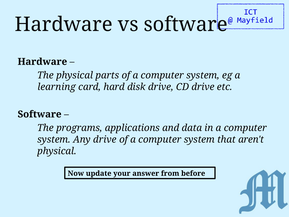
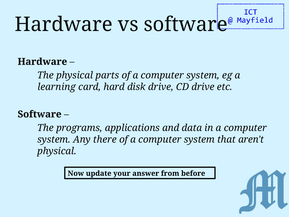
Any drive: drive -> there
